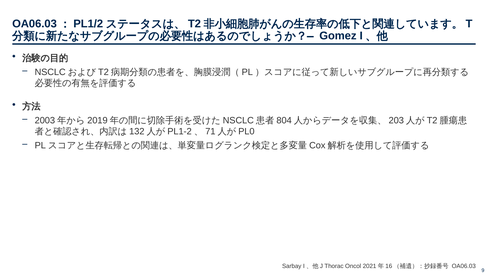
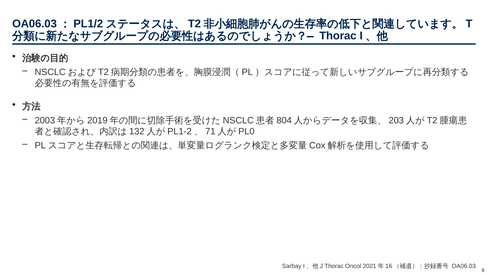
Gomez at (338, 36): Gomez -> Thorac
